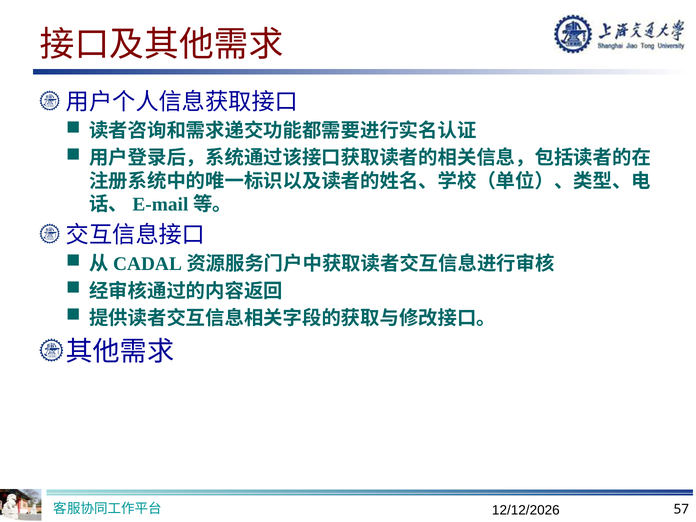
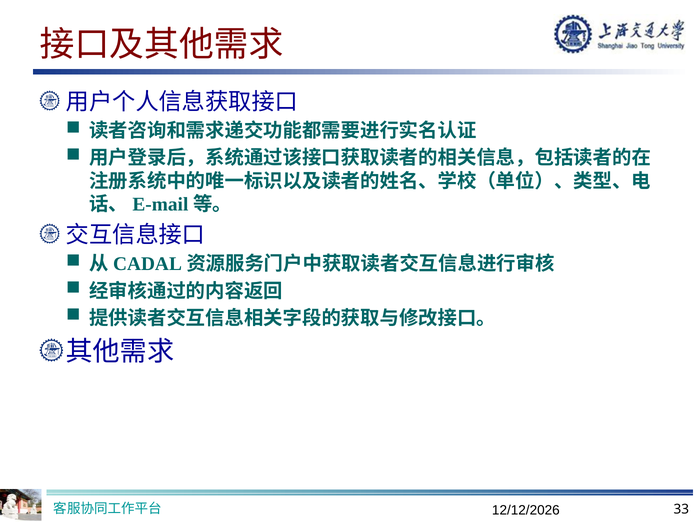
57: 57 -> 33
